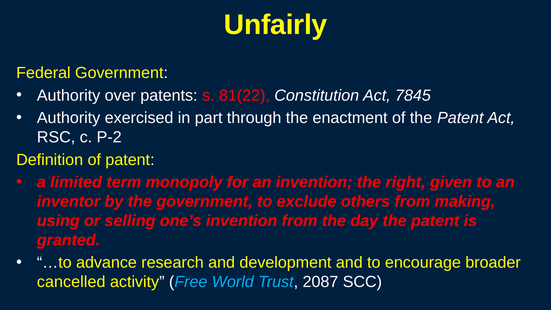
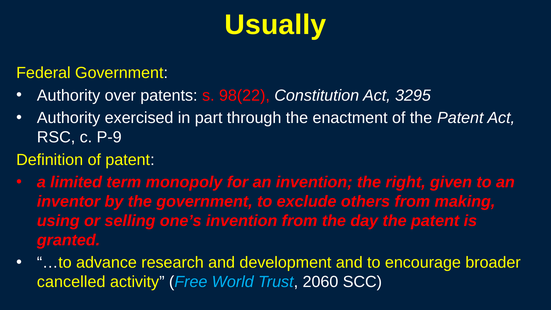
Unfairly: Unfairly -> Usually
81(22: 81(22 -> 98(22
7845: 7845 -> 3295
P-2: P-2 -> P-9
2087: 2087 -> 2060
